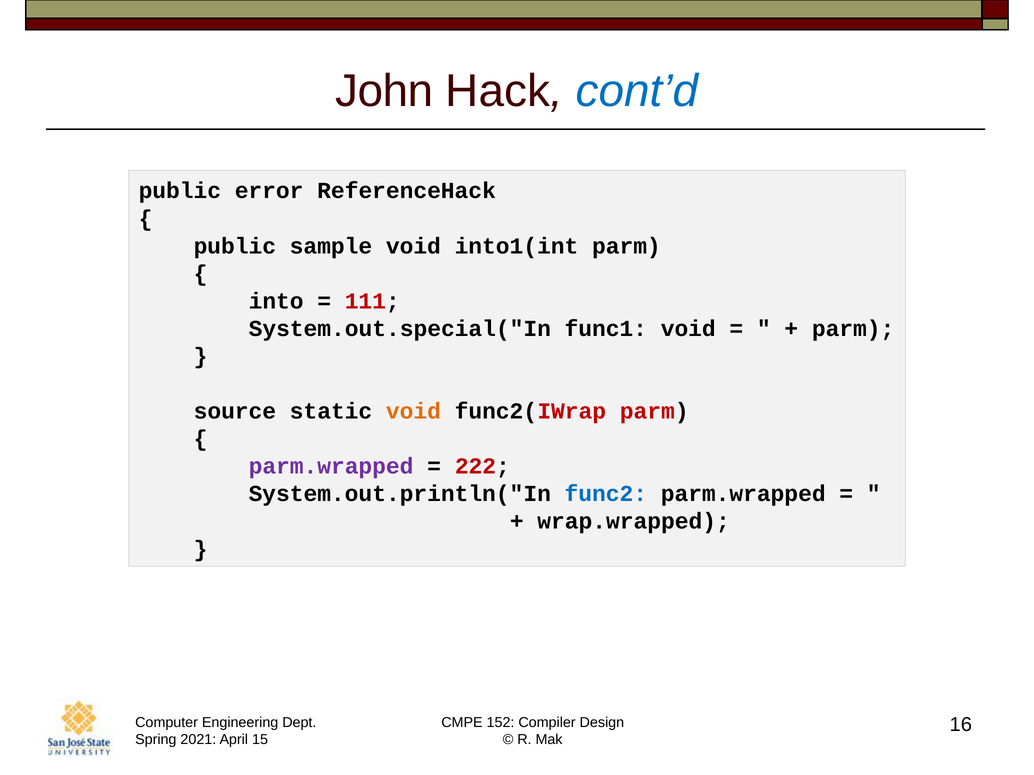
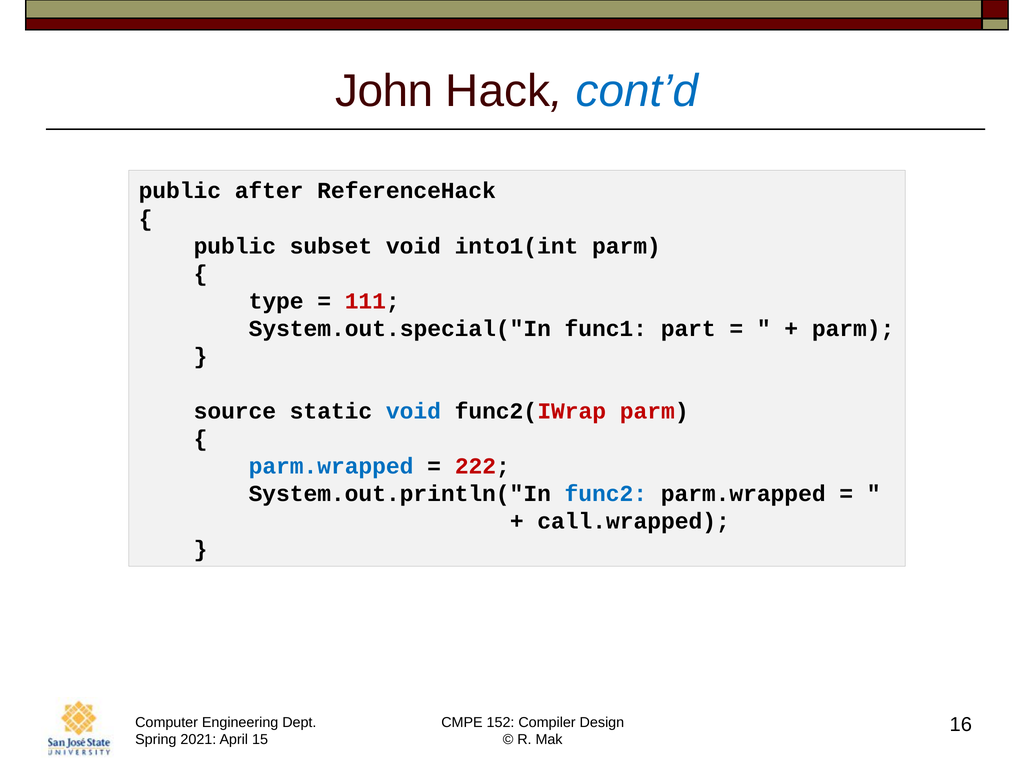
error: error -> after
sample: sample -> subset
into: into -> type
func1 void: void -> part
void at (413, 412) colour: orange -> blue
parm.wrapped at (331, 467) colour: purple -> blue
wrap.wrapped: wrap.wrapped -> call.wrapped
